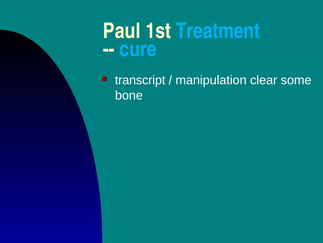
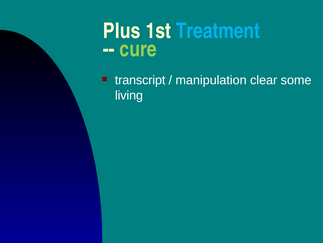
Paul: Paul -> Plus
cure colour: light blue -> light green
bone: bone -> living
